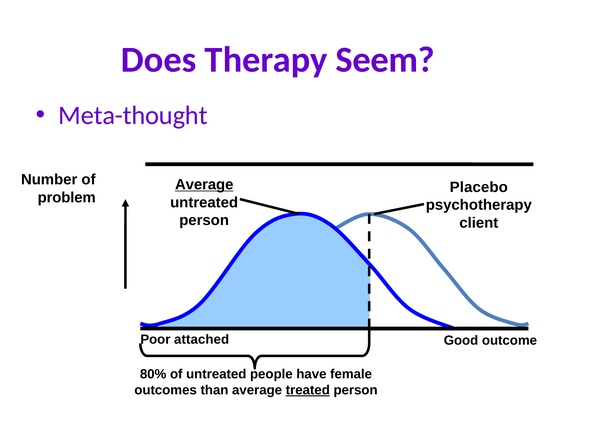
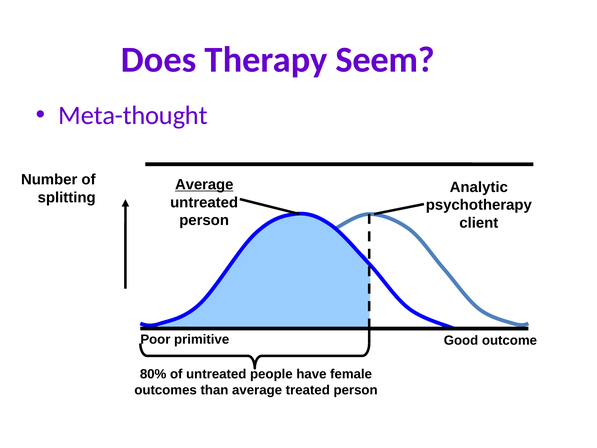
Placebo: Placebo -> Analytic
problem: problem -> splitting
attached: attached -> primitive
treated underline: present -> none
